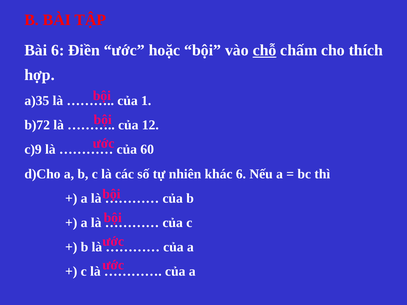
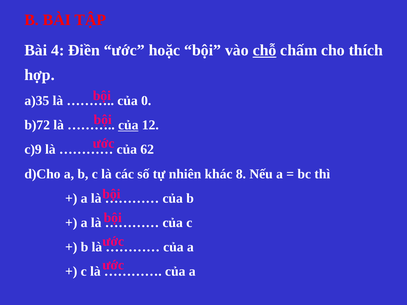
Bài 6: 6 -> 4
1: 1 -> 0
của at (128, 125) underline: none -> present
60: 60 -> 62
khác 6: 6 -> 8
